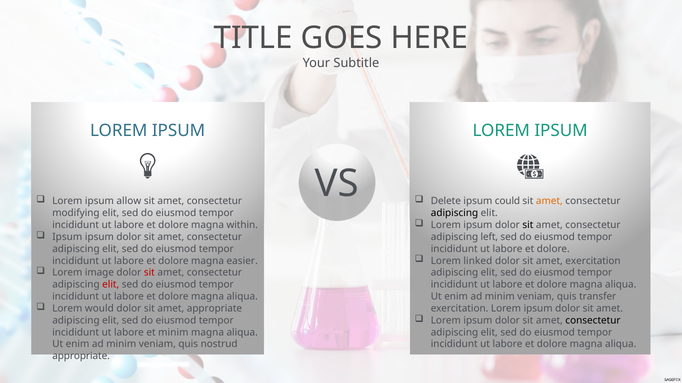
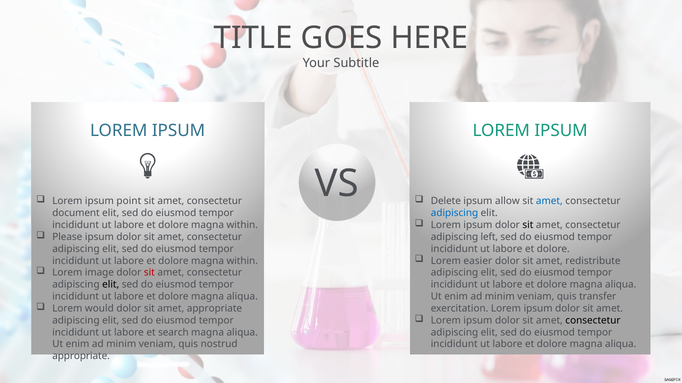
allow: allow -> point
could: could -> allow
amet at (549, 201) colour: orange -> blue
modifying: modifying -> document
adipiscing at (454, 213) colour: black -> blue
Ipsum at (67, 237): Ipsum -> Please
linked: linked -> easier
amet exercitation: exercitation -> redistribute
easier at (242, 261): easier -> within
elit at (111, 285) colour: red -> black
et minim: minim -> search
